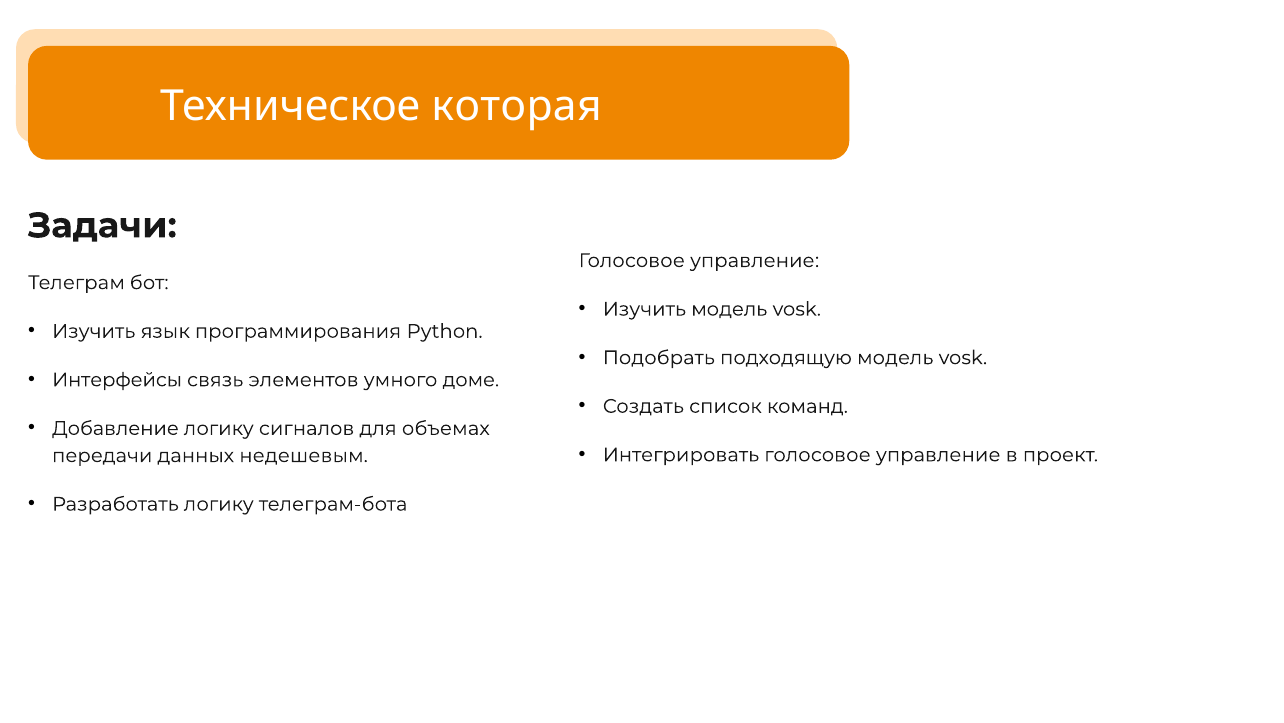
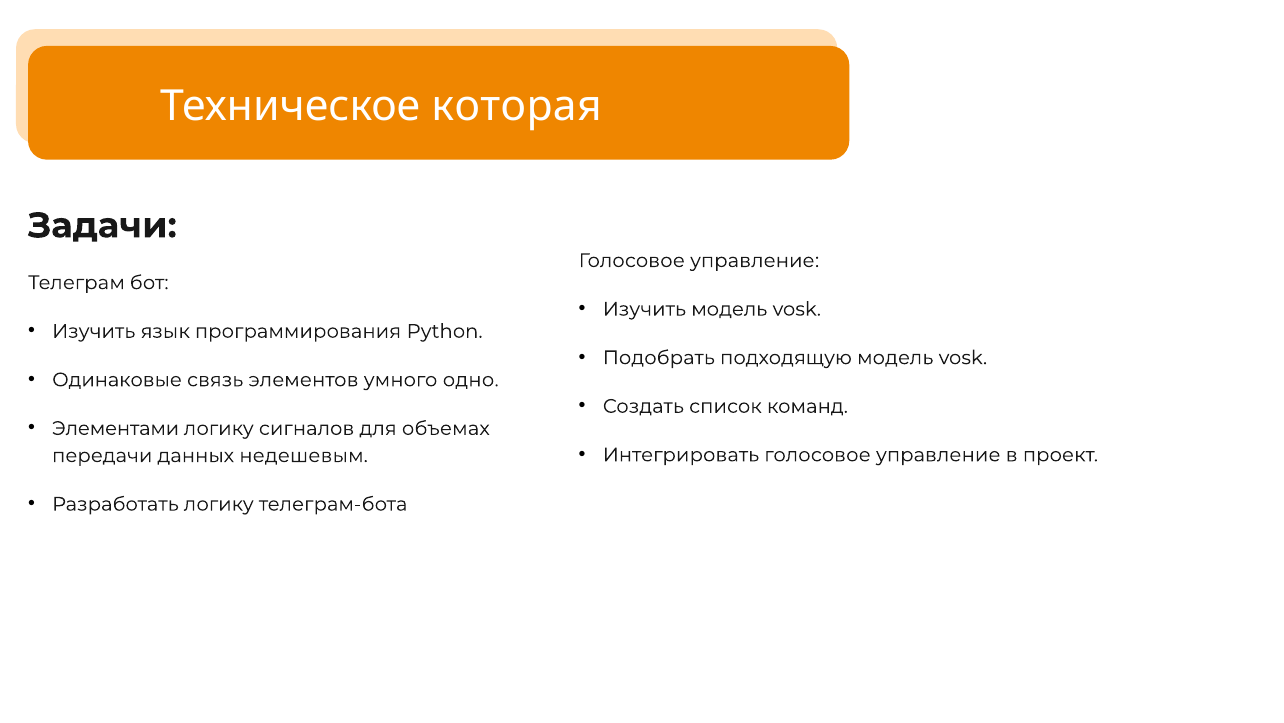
Интерфейсы: Интерфейсы -> Одинаковые
доме: доме -> одно
Добавление: Добавление -> Элементами
